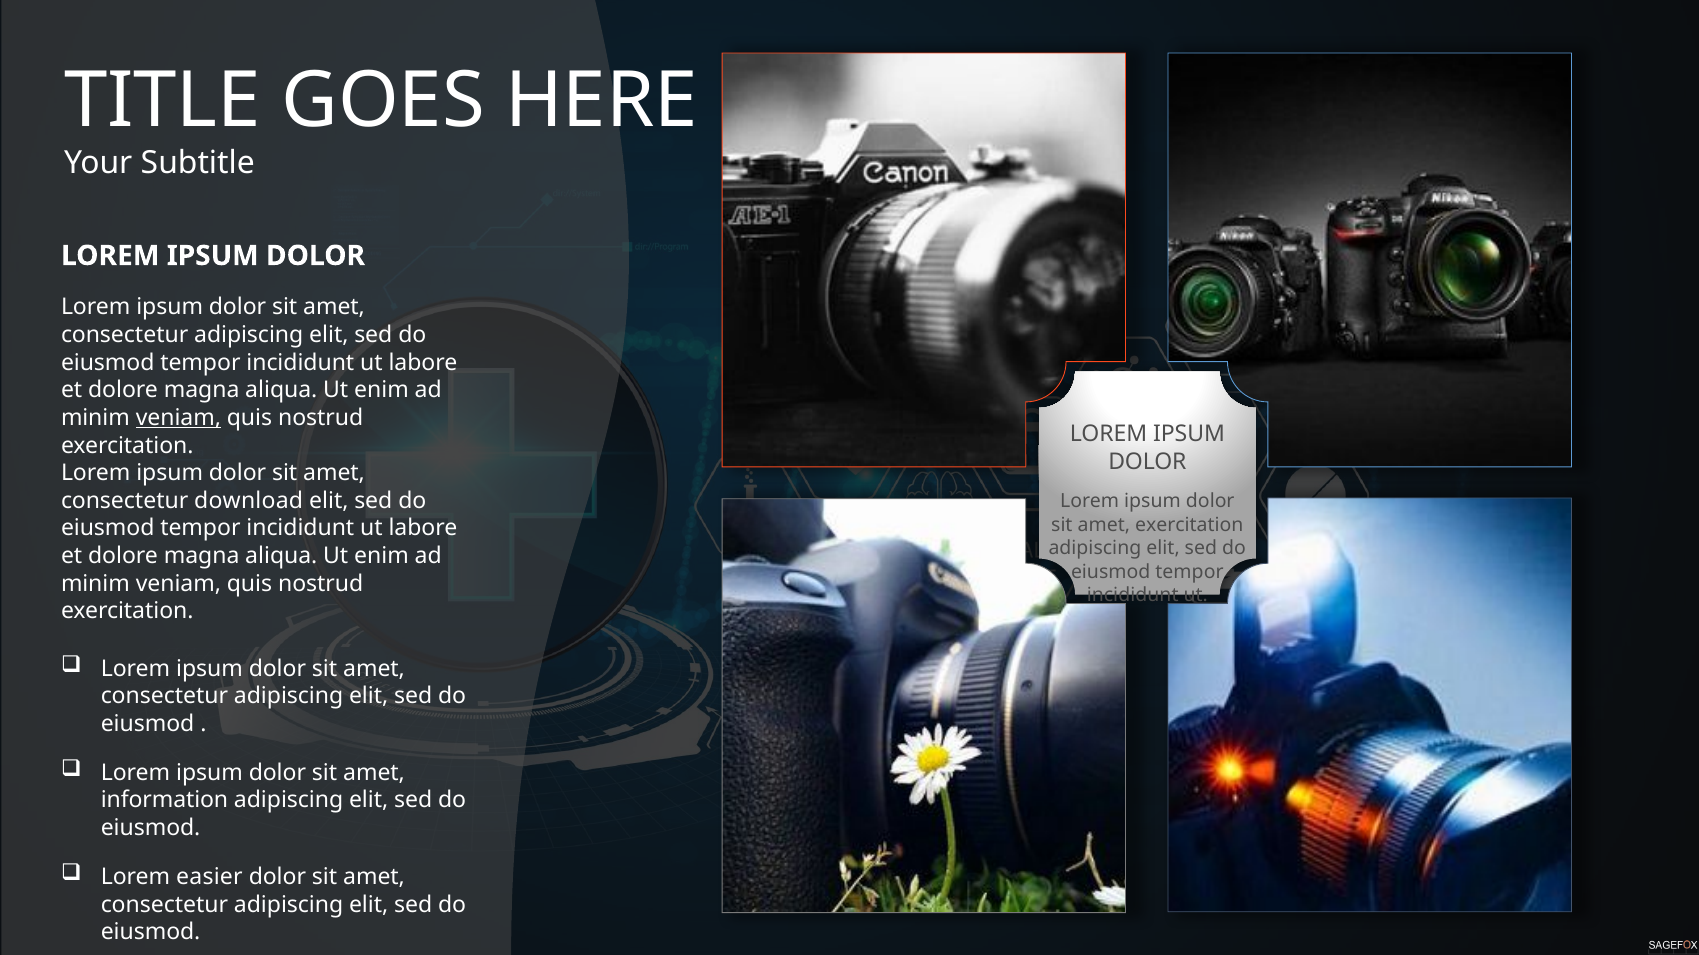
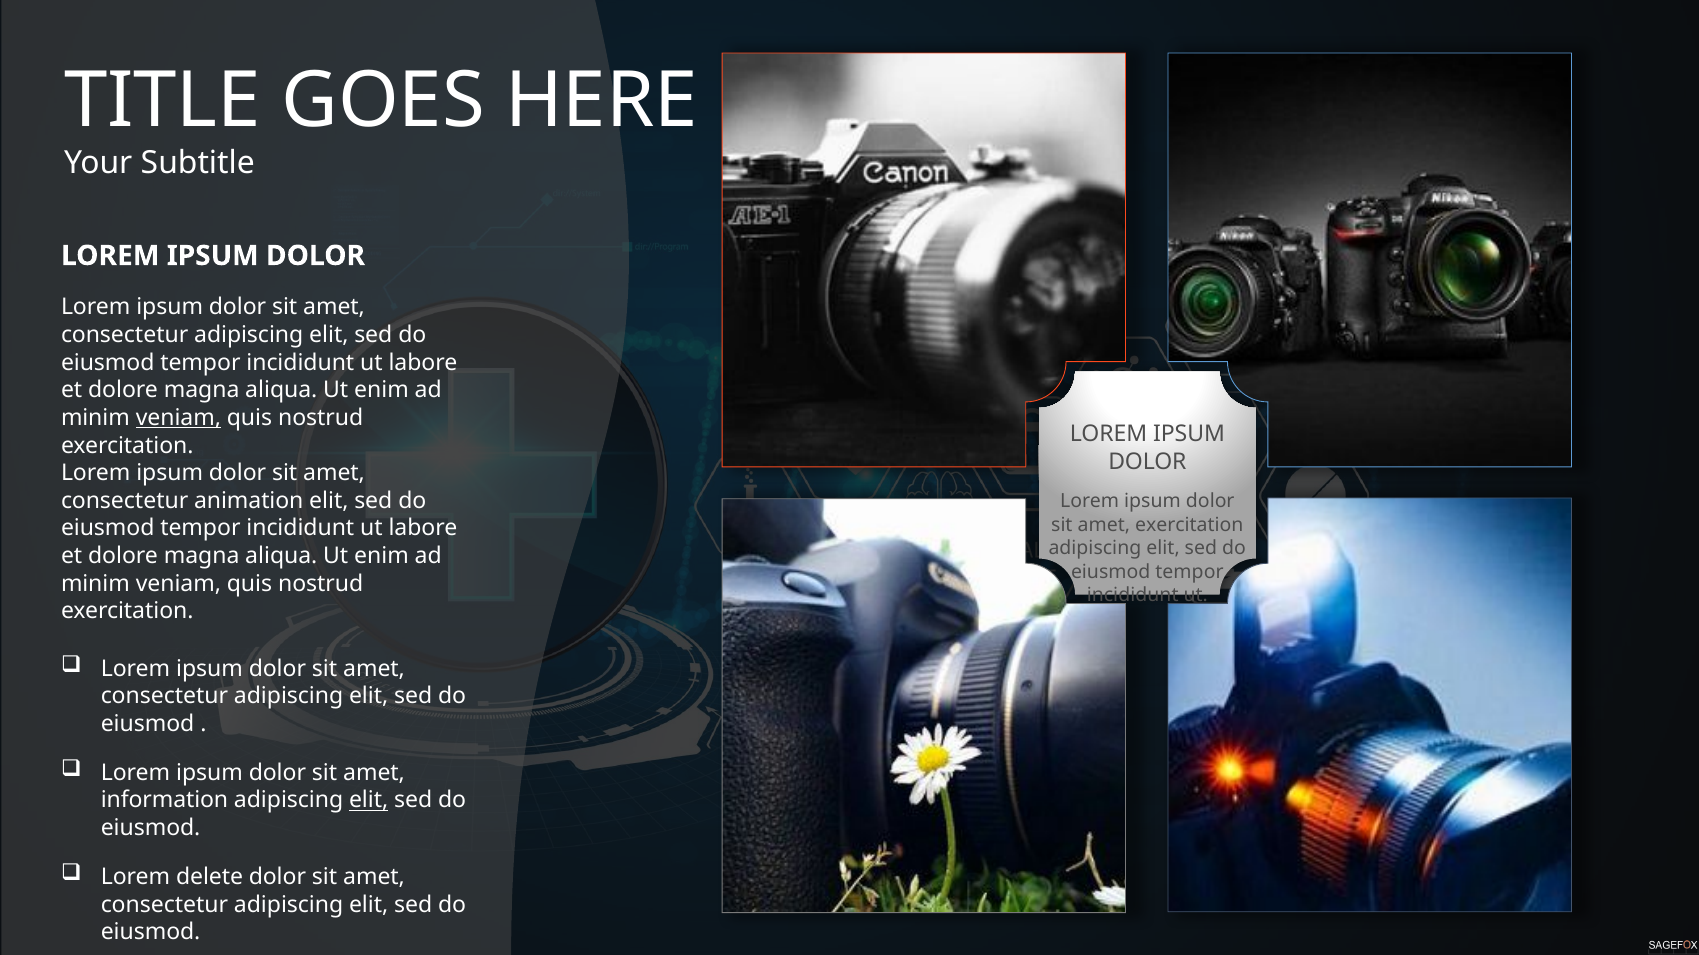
download: download -> animation
elit at (369, 801) underline: none -> present
easier: easier -> delete
